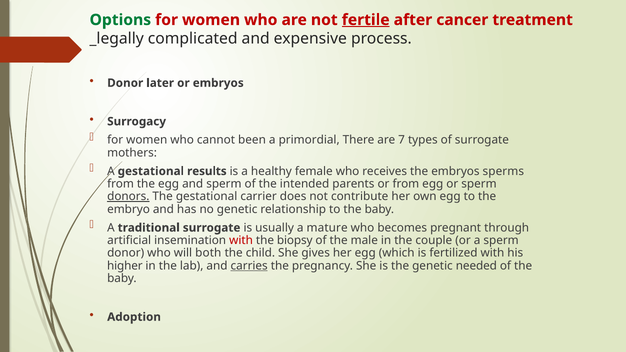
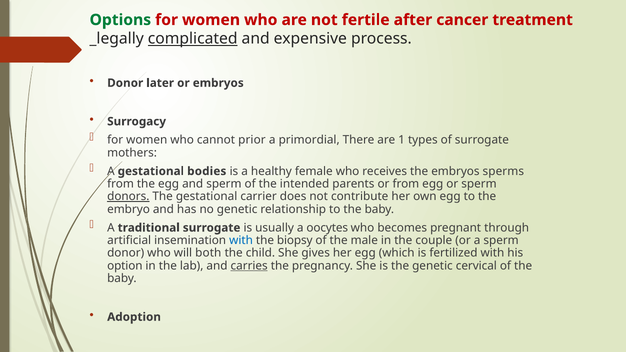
fertile underline: present -> none
complicated underline: none -> present
been: been -> prior
7: 7 -> 1
results: results -> bodies
mature: mature -> oocytes
with at (241, 241) colour: red -> blue
higher: higher -> option
needed: needed -> cervical
